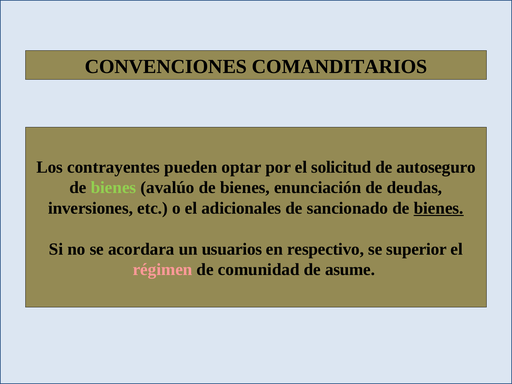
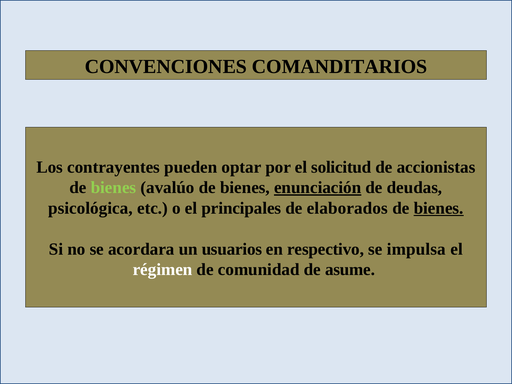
autoseguro: autoseguro -> accionistas
enunciación underline: none -> present
inversiones: inversiones -> psicológica
adicionales: adicionales -> principales
sancionado: sancionado -> elaborados
superior: superior -> impulsa
régimen colour: pink -> white
